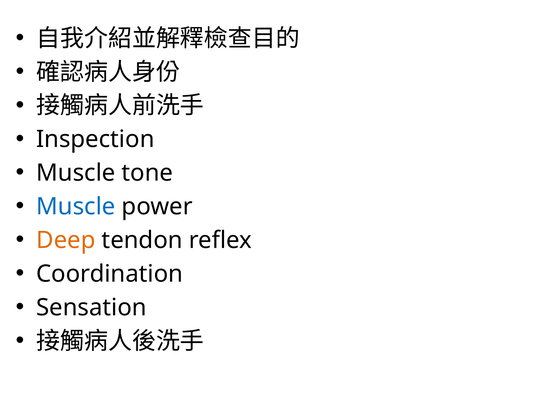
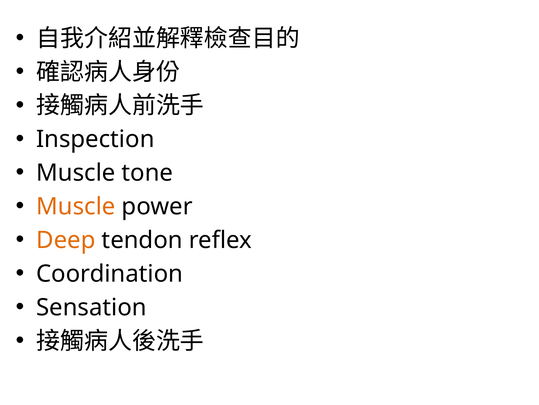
Muscle at (76, 206) colour: blue -> orange
